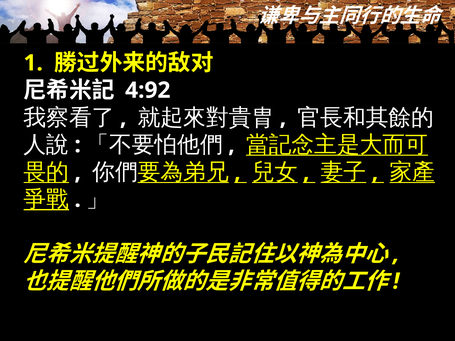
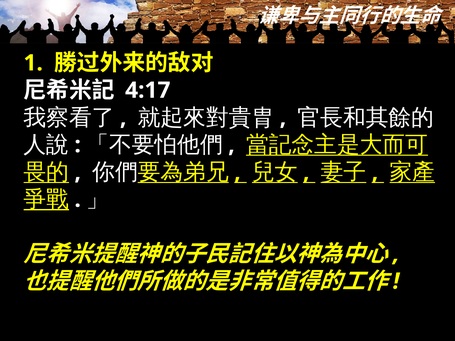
4:92: 4:92 -> 4:17
